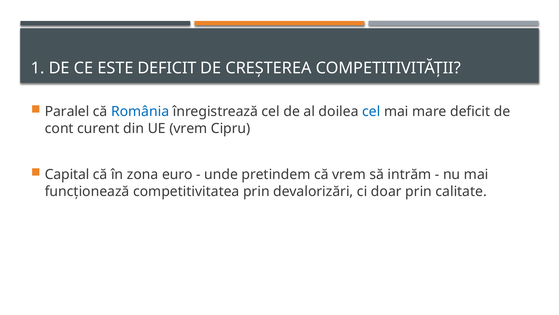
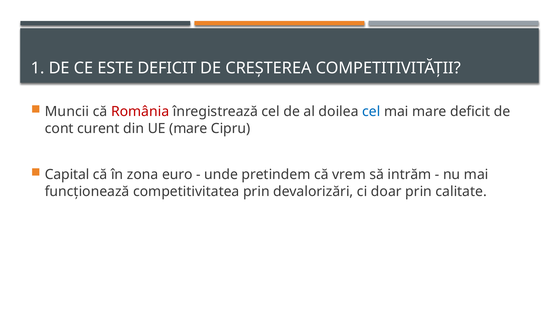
Paralel: Paralel -> Muncii
România colour: blue -> red
UE vrem: vrem -> mare
